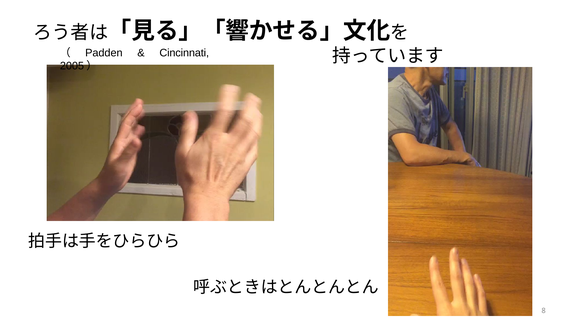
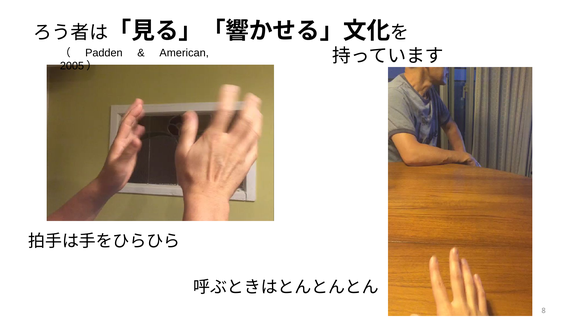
Cincinnati: Cincinnati -> American
